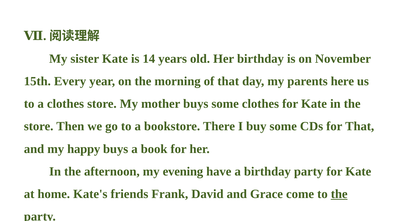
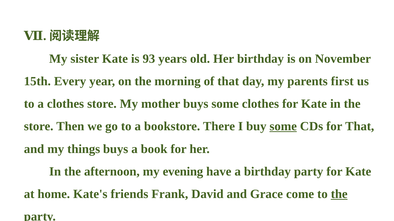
14: 14 -> 93
here: here -> first
some at (283, 127) underline: none -> present
happy: happy -> things
